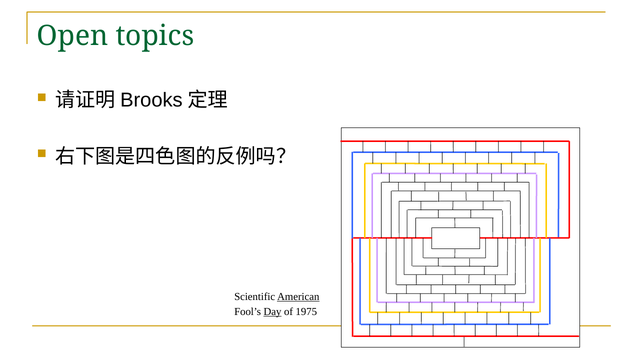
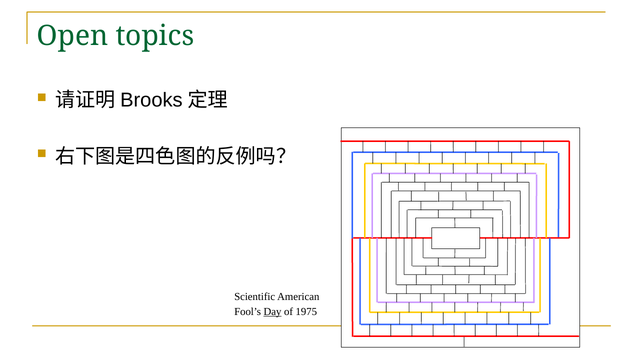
American underline: present -> none
